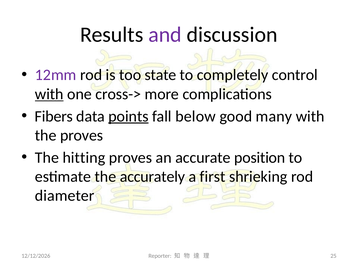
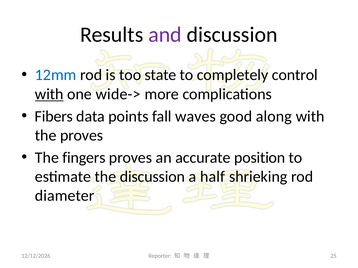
12mm colour: purple -> blue
cross->: cross-> -> wide->
points underline: present -> none
below: below -> waves
many: many -> along
hitting: hitting -> fingers
the accurately: accurately -> discussion
first: first -> half
